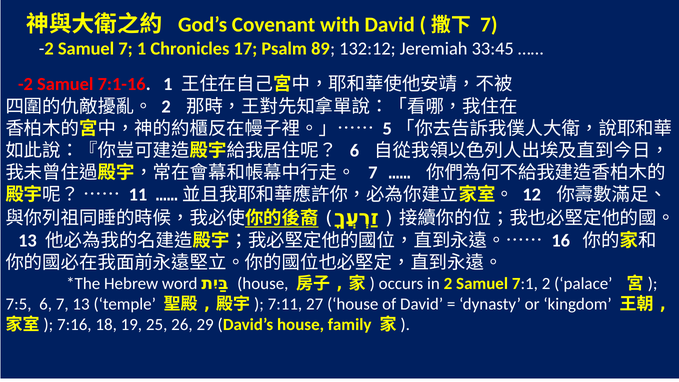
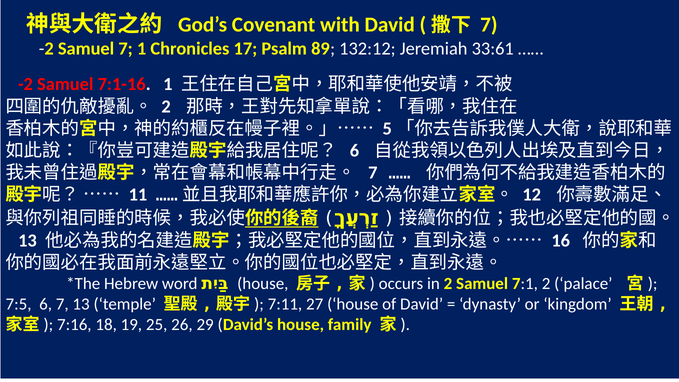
33:45: 33:45 -> 33:61
